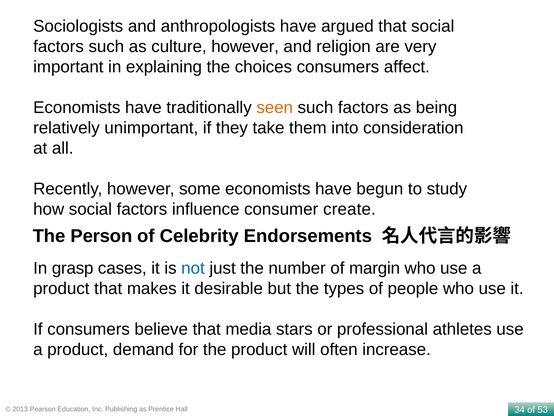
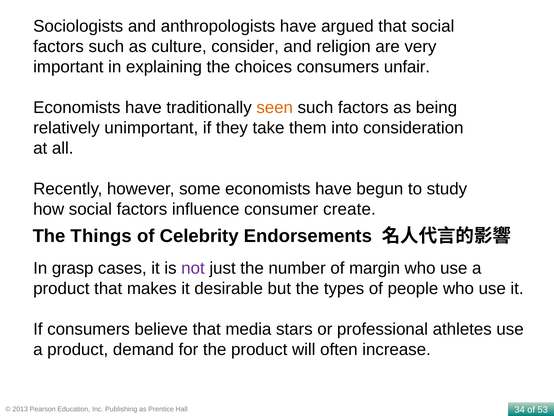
culture however: however -> consider
affect: affect -> unfair
Person: Person -> Things
not colour: blue -> purple
